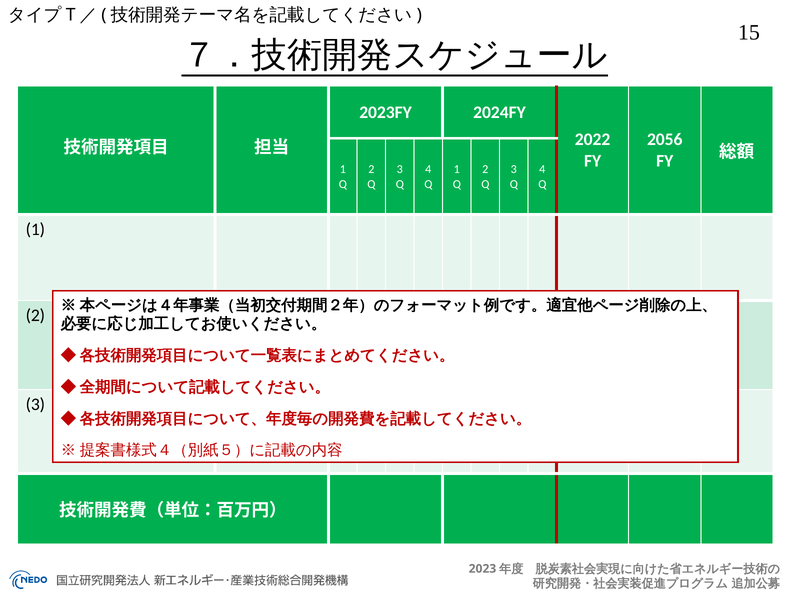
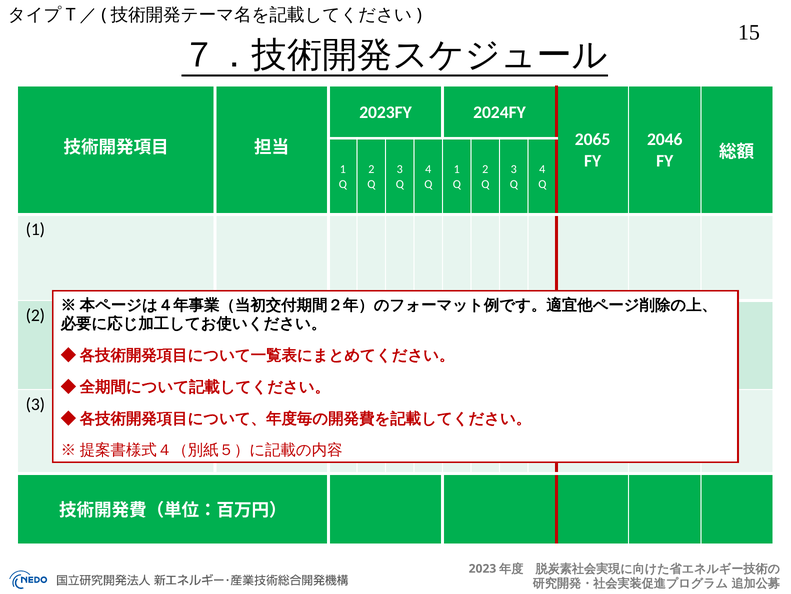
2022: 2022 -> 2065
2056: 2056 -> 2046
